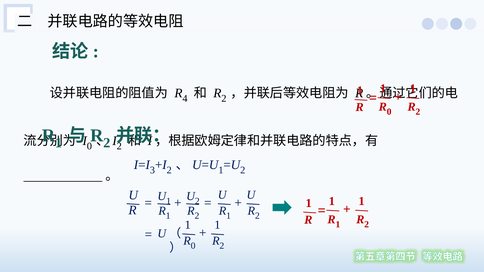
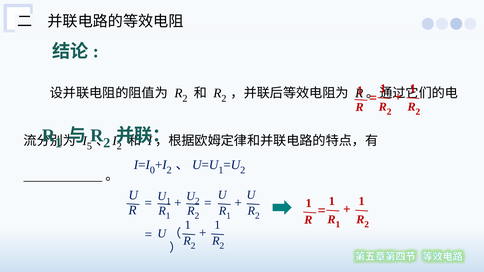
4 at (185, 99): 4 -> 2
0 at (389, 112): 0 -> 2
0 at (89, 146): 0 -> 5
3: 3 -> 0
0 at (193, 246): 0 -> 2
